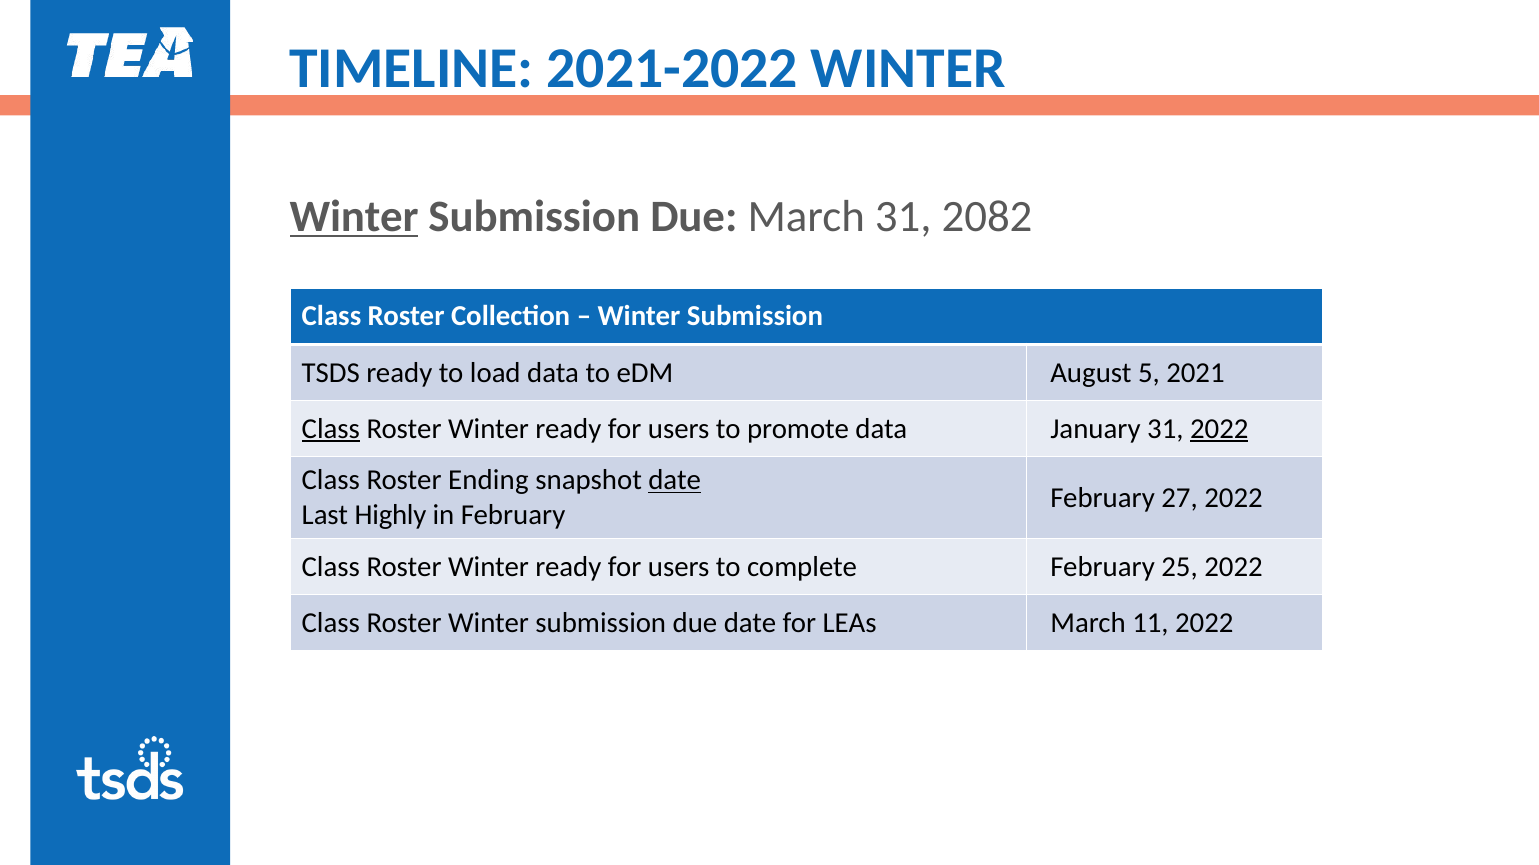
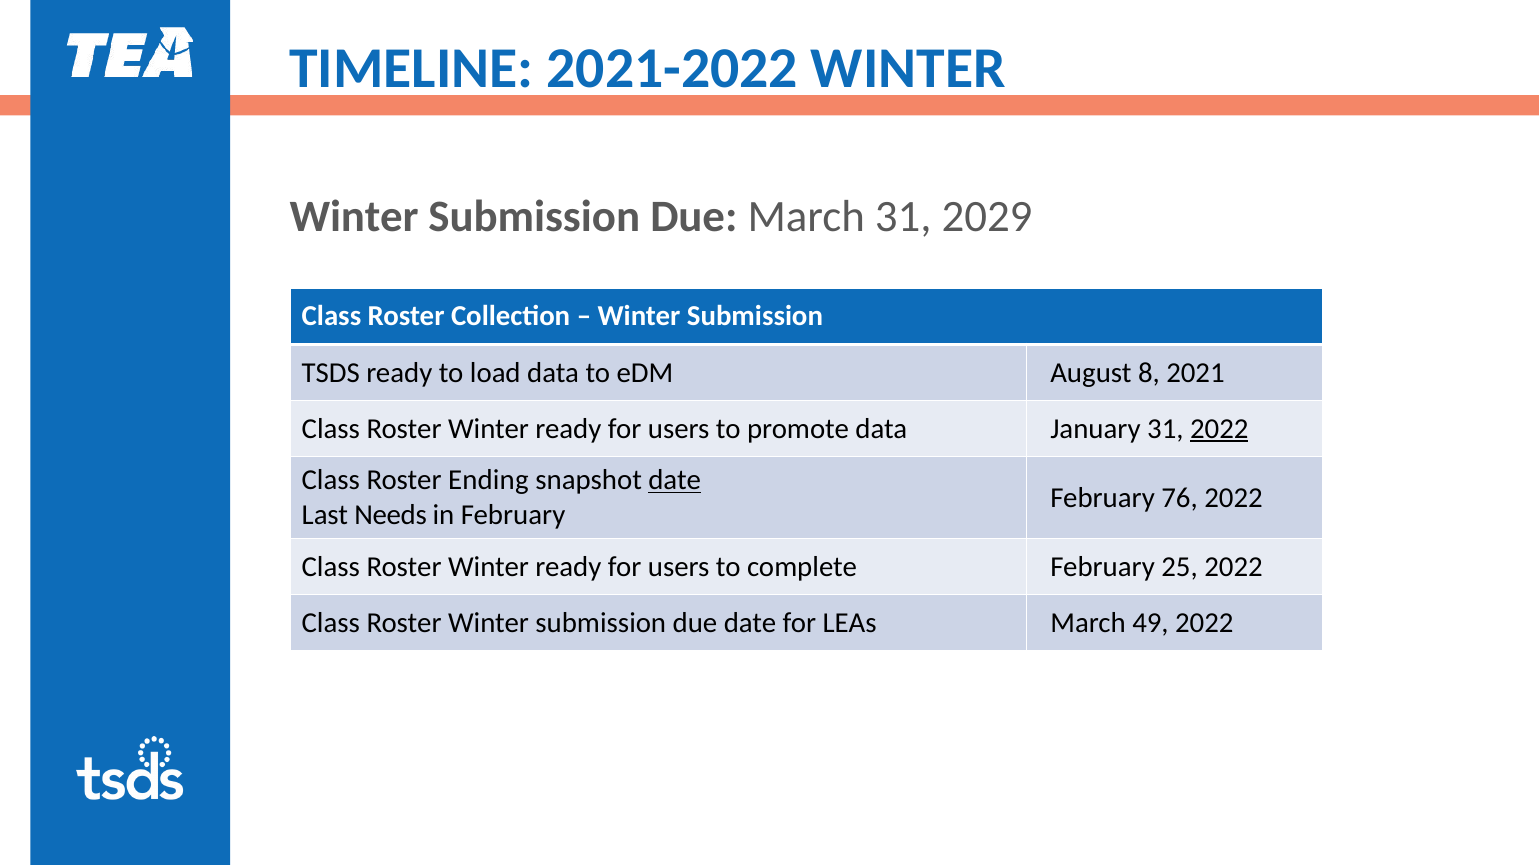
Winter at (354, 217) underline: present -> none
2082: 2082 -> 2029
5: 5 -> 8
Class at (331, 429) underline: present -> none
27: 27 -> 76
Highly: Highly -> Needs
11: 11 -> 49
